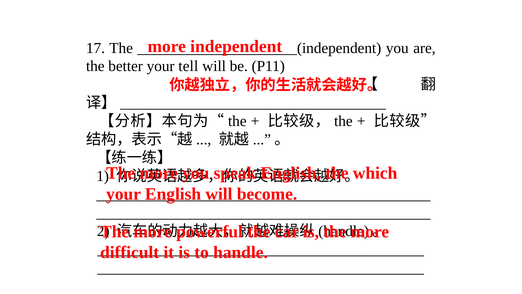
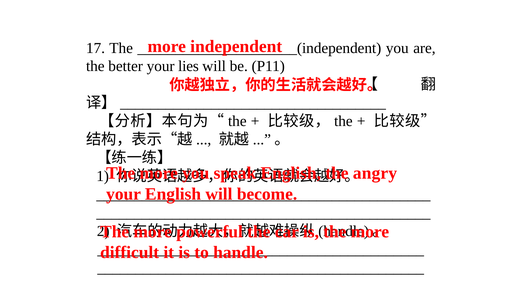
tell: tell -> lies
which: which -> angry
